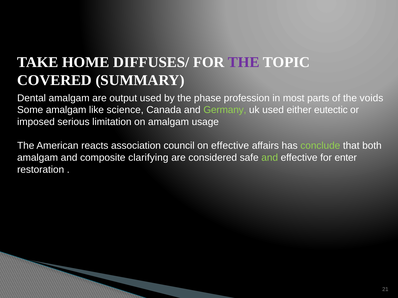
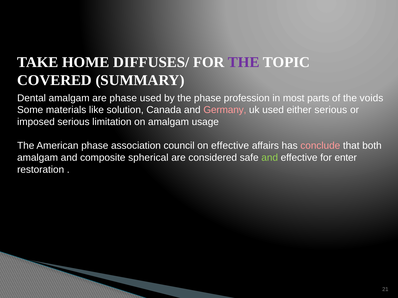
are output: output -> phase
Some amalgam: amalgam -> materials
science: science -> solution
Germany colour: light green -> pink
either eutectic: eutectic -> serious
American reacts: reacts -> phase
conclude colour: light green -> pink
clarifying: clarifying -> spherical
